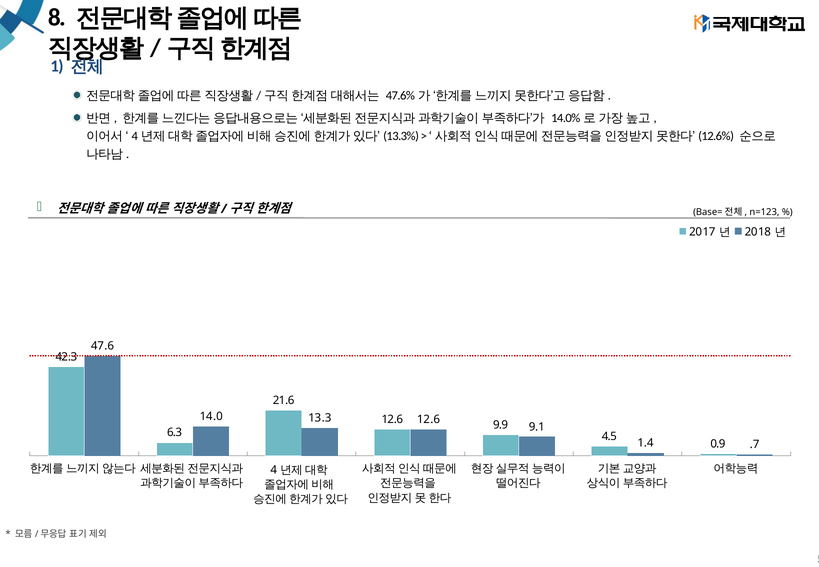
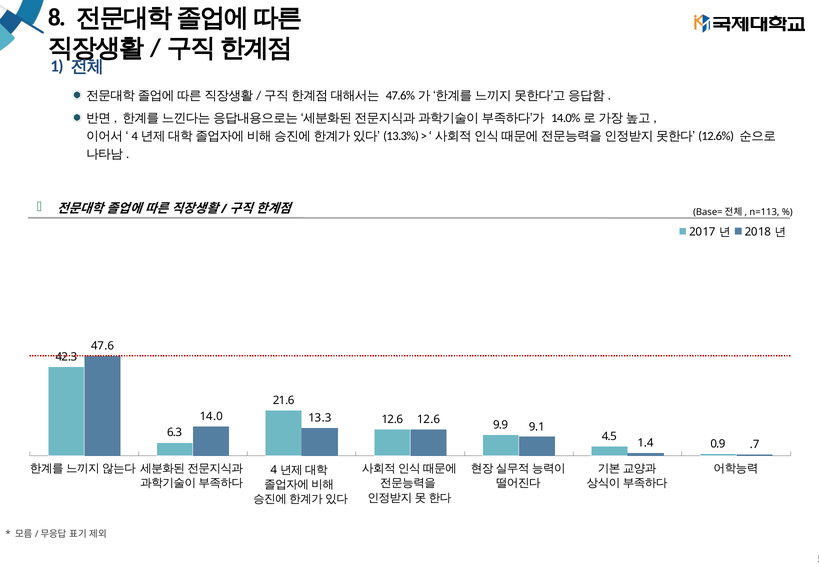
n=123: n=123 -> n=113
